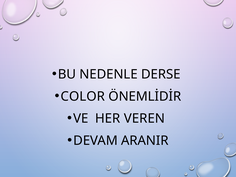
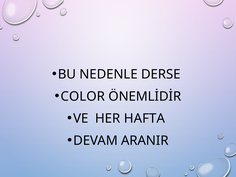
VEREN: VEREN -> HAFTA
